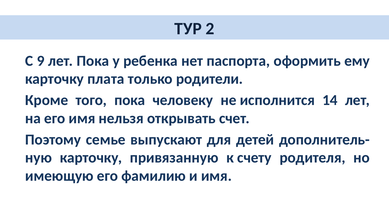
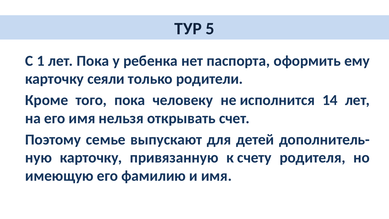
2: 2 -> 5
9: 9 -> 1
плата: плата -> сеяли
